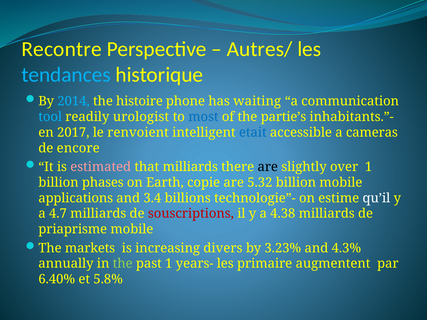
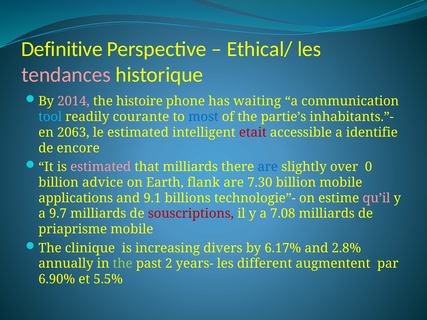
Recontre: Recontre -> Definitive
Autres/: Autres/ -> Ethical/
tendances colour: light blue -> pink
2014 colour: light blue -> pink
urologist: urologist -> courante
2017: 2017 -> 2063
le renvoient: renvoient -> estimated
etait colour: blue -> red
cameras: cameras -> identifie
are at (268, 167) colour: black -> blue
over 1: 1 -> 0
phases: phases -> advice
copie: copie -> flank
5.32: 5.32 -> 7.30
3.4: 3.4 -> 9.1
qu’il colour: white -> pink
4.7: 4.7 -> 9.7
4.38: 4.38 -> 7.08
markets: markets -> clinique
3.23%: 3.23% -> 6.17%
4.3%: 4.3% -> 2.8%
past 1: 1 -> 2
primaire: primaire -> different
6.40%: 6.40% -> 6.90%
5.8%: 5.8% -> 5.5%
